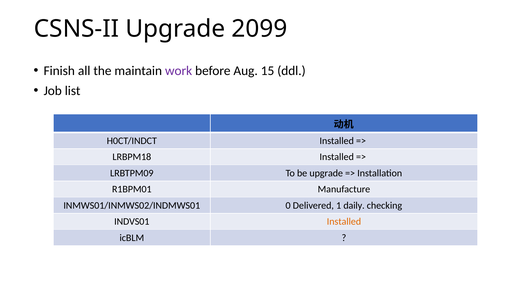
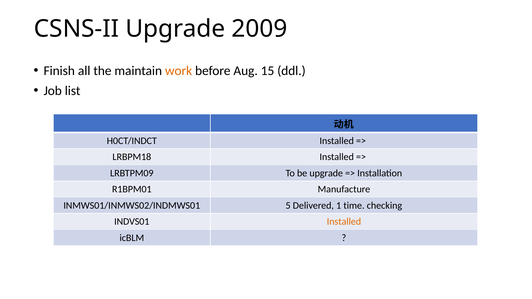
2099: 2099 -> 2009
work colour: purple -> orange
0: 0 -> 5
daily: daily -> time
